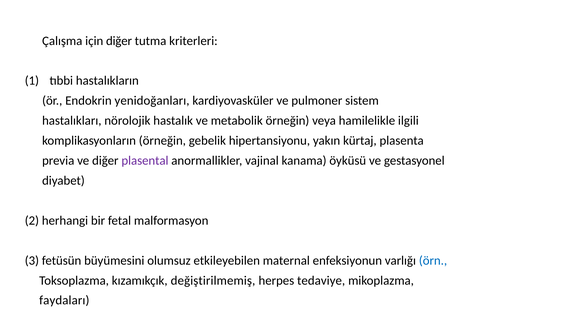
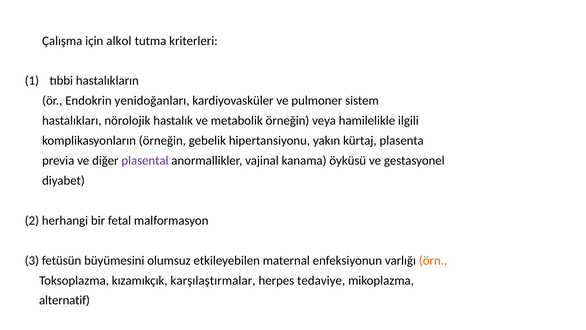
için diğer: diğer -> alkol
örn colour: blue -> orange
değiştirilmemiş: değiştirilmemiş -> karşılaştırmalar
faydaları: faydaları -> alternatif
